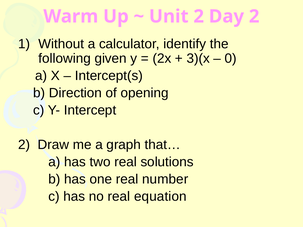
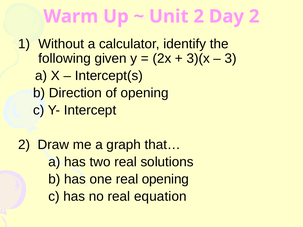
0: 0 -> 3
real number: number -> opening
